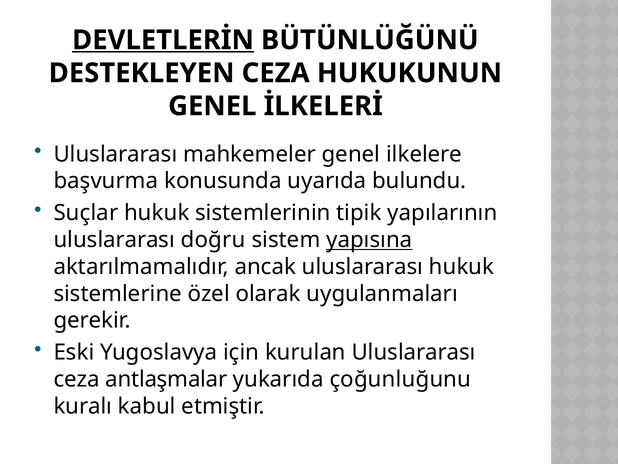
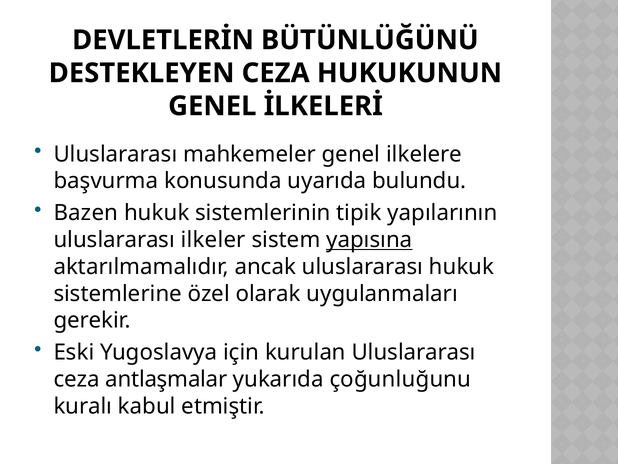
DEVLETLERİN underline: present -> none
Suçlar: Suçlar -> Bazen
doğru: doğru -> ilkeler
